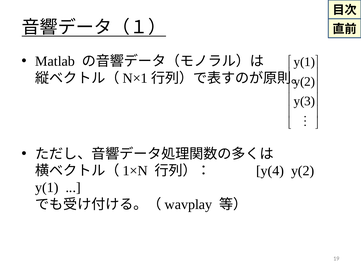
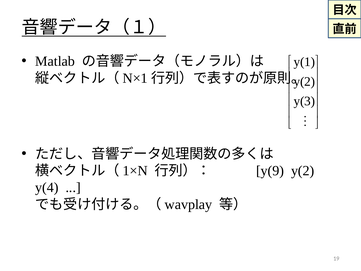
y(4: y(4 -> y(9
y(1 at (47, 187): y(1 -> y(4
